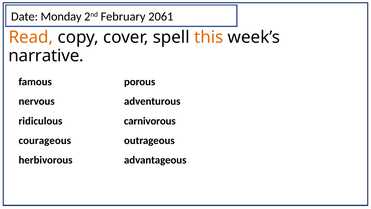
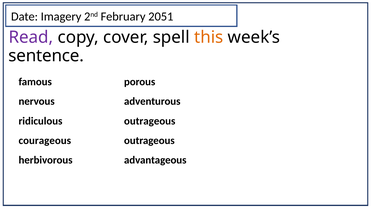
Monday: Monday -> Imagery
2061: 2061 -> 2051
Read colour: orange -> purple
narrative: narrative -> sentence
carnivorous at (150, 121): carnivorous -> outrageous
